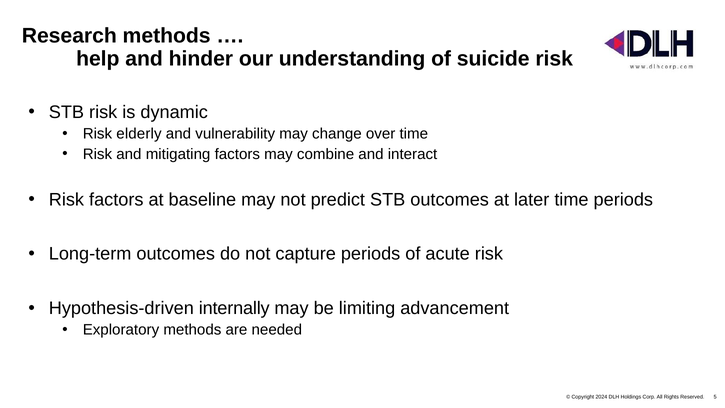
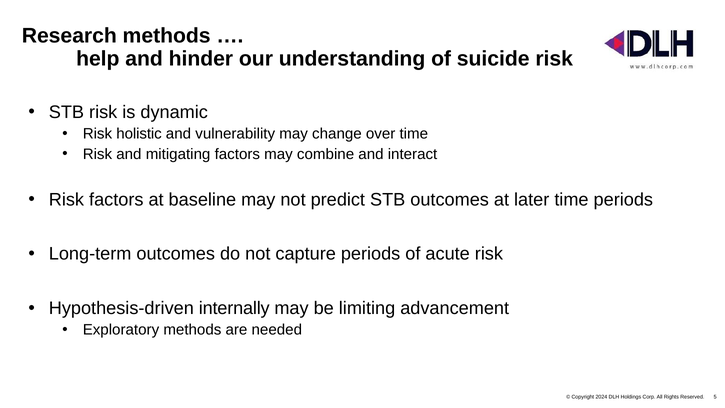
elderly: elderly -> holistic
